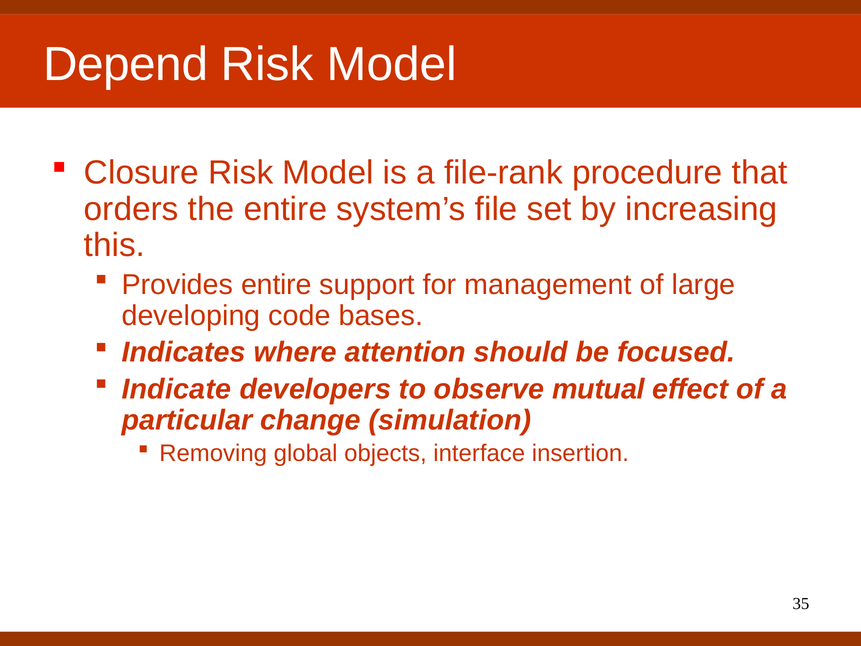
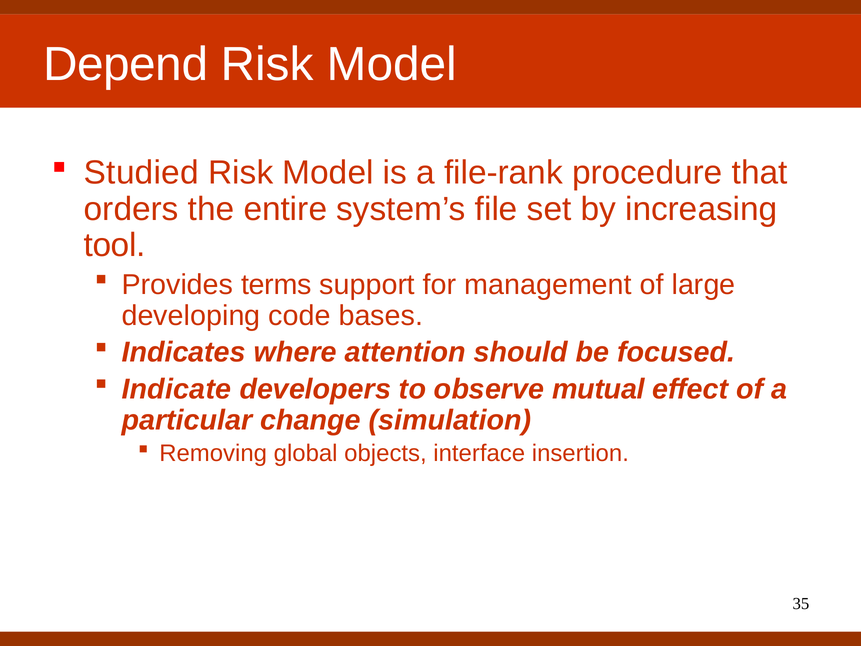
Closure: Closure -> Studied
this: this -> tool
Provides entire: entire -> terms
